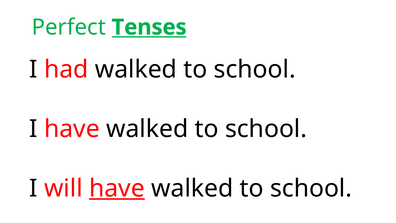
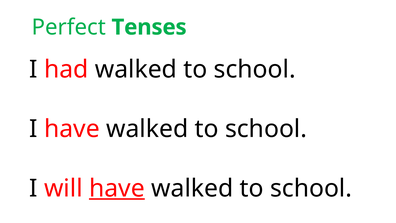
Tenses underline: present -> none
